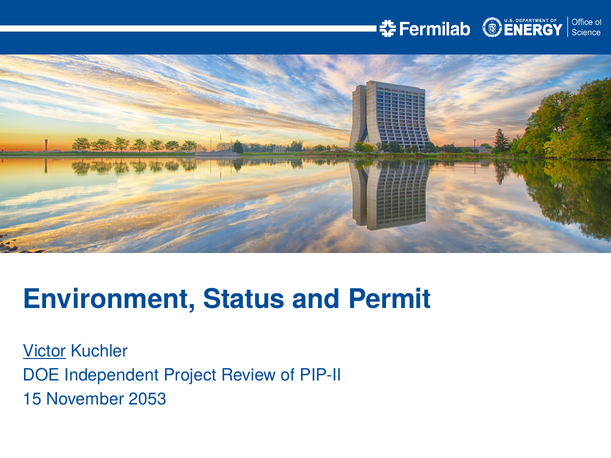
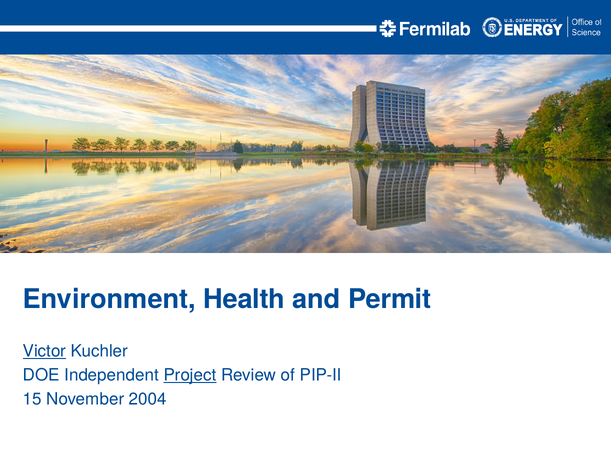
Status: Status -> Health
Project underline: none -> present
2053: 2053 -> 2004
